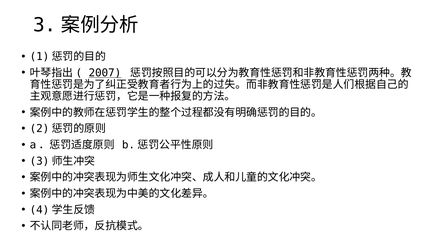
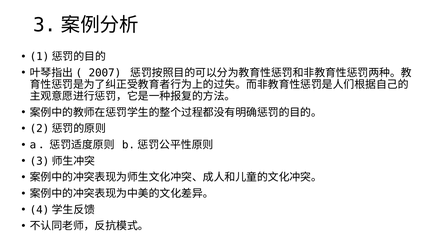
2007 underline: present -> none
